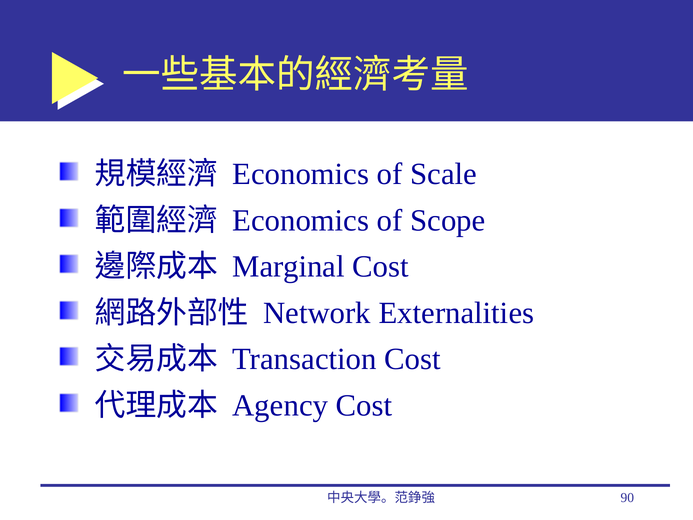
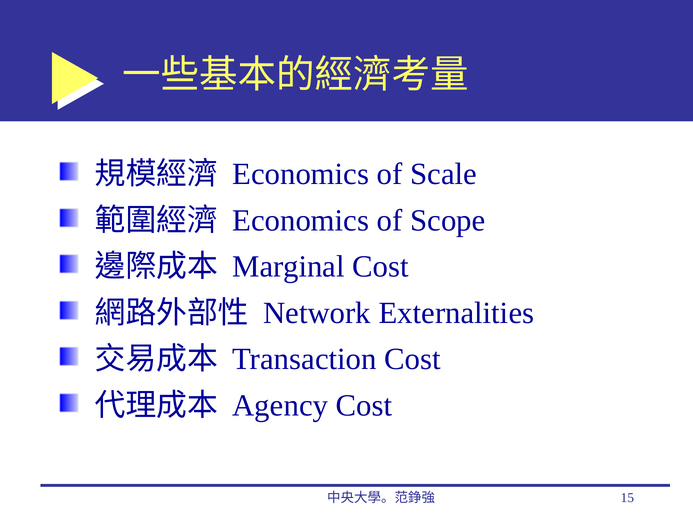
90: 90 -> 15
